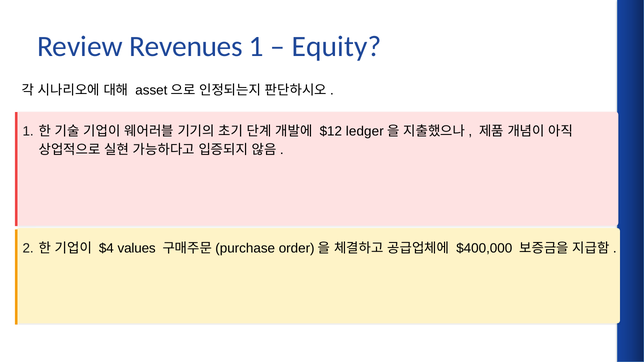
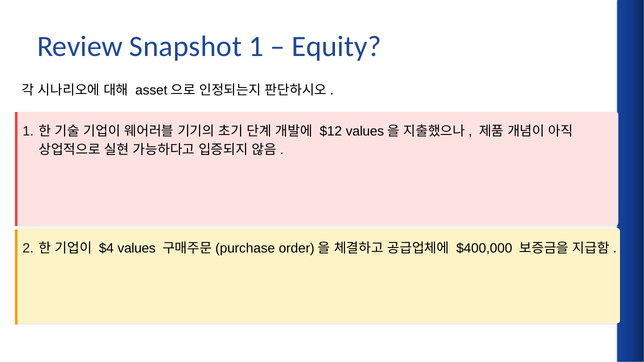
Revenues: Revenues -> Snapshot
$12 ledger: ledger -> values
